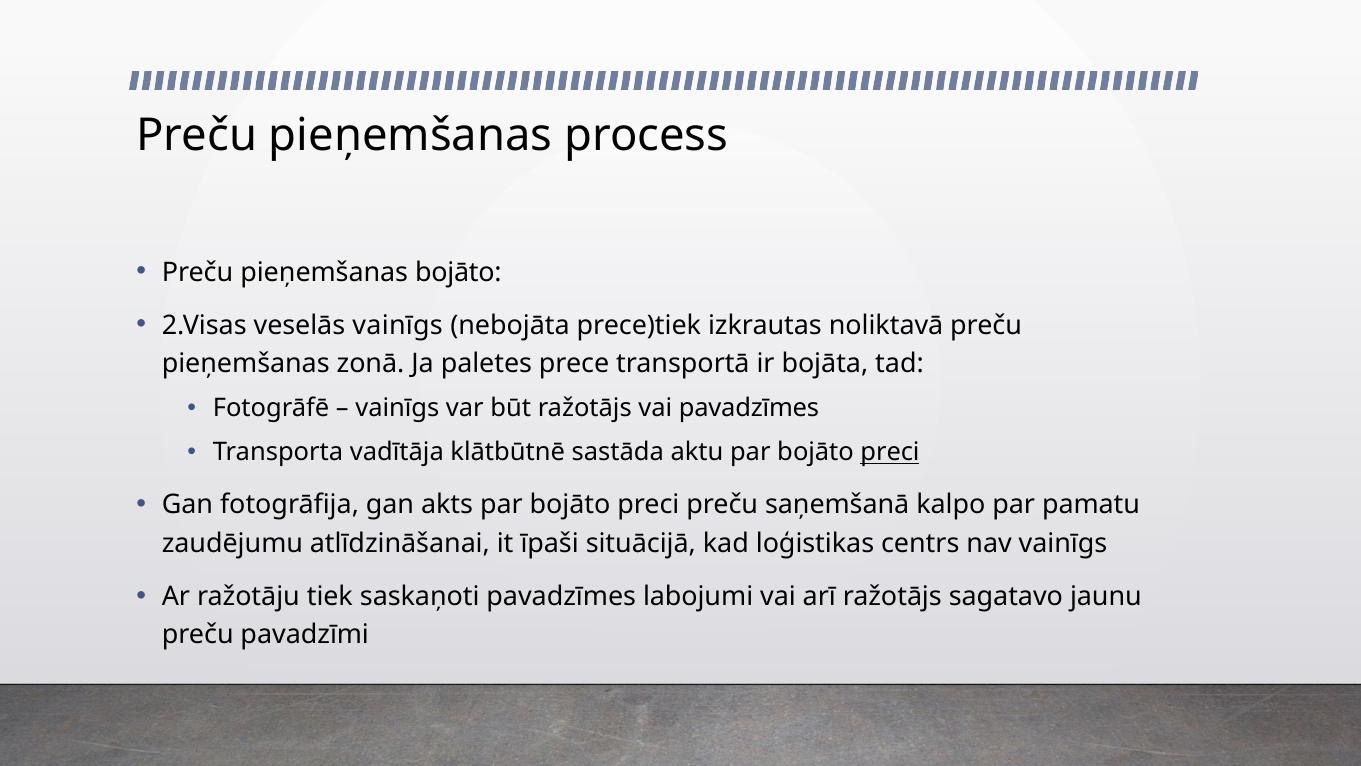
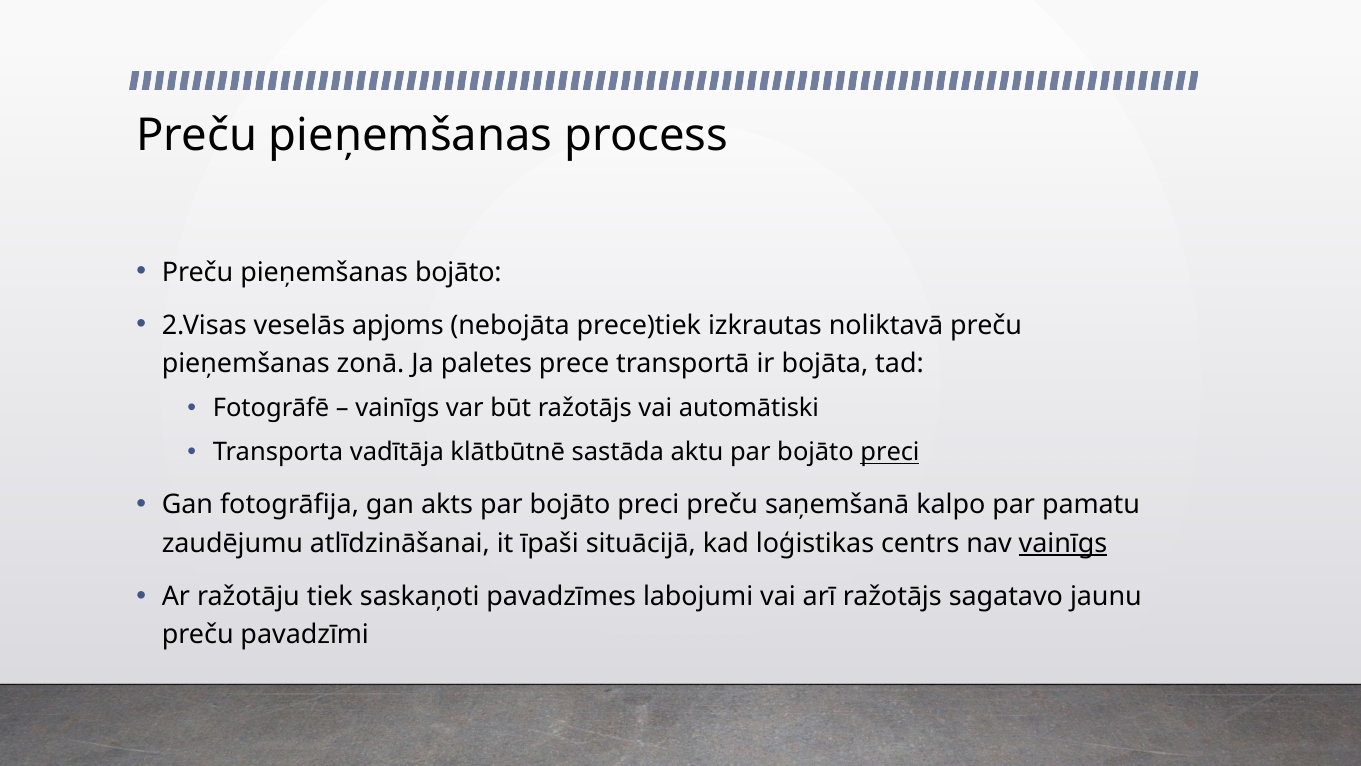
veselās vainīgs: vainīgs -> apjoms
vai pavadzīmes: pavadzīmes -> automātiski
vainīgs at (1063, 543) underline: none -> present
